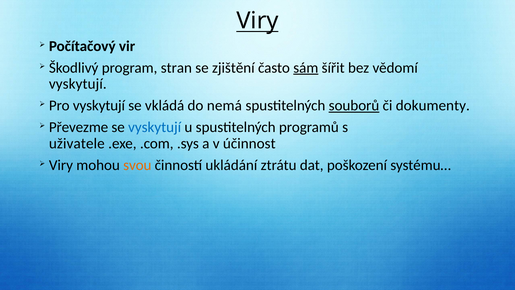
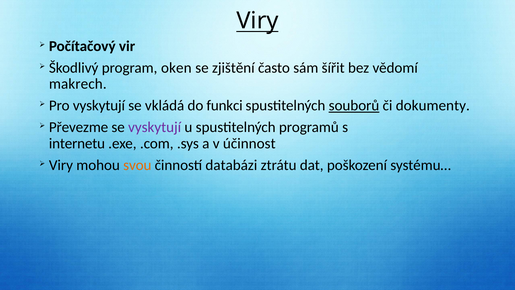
stran: stran -> oken
sám underline: present -> none
vyskytují at (78, 84): vyskytují -> makrech
nemá: nemá -> funkci
vyskytují at (155, 127) colour: blue -> purple
uživatele: uživatele -> internetu
ukládání: ukládání -> databázi
